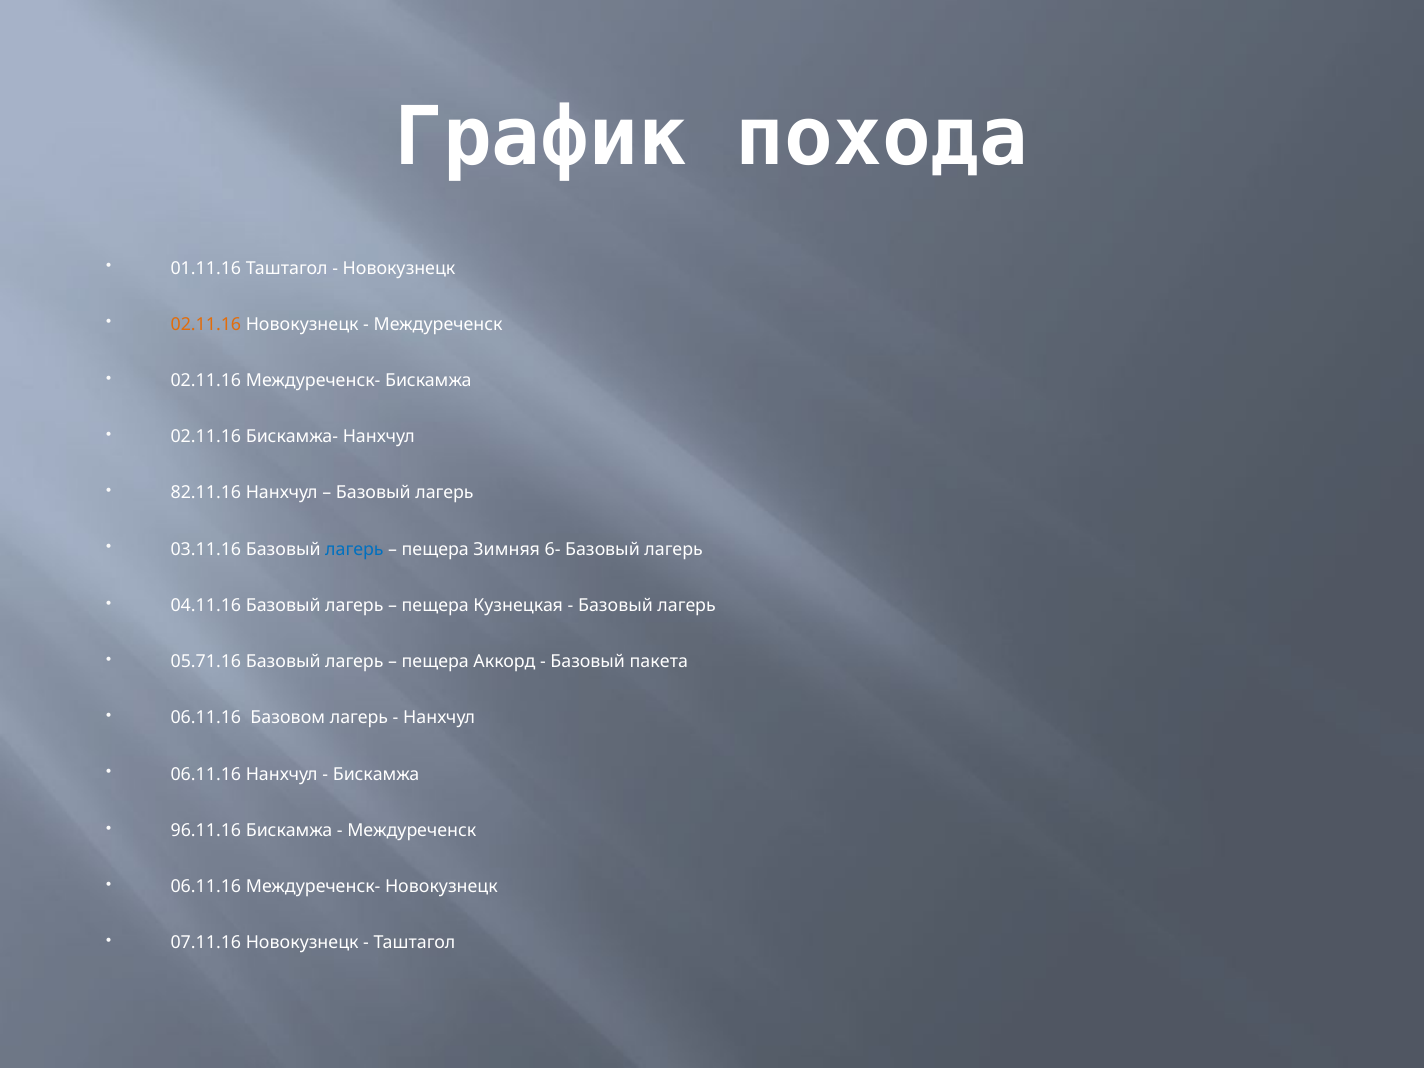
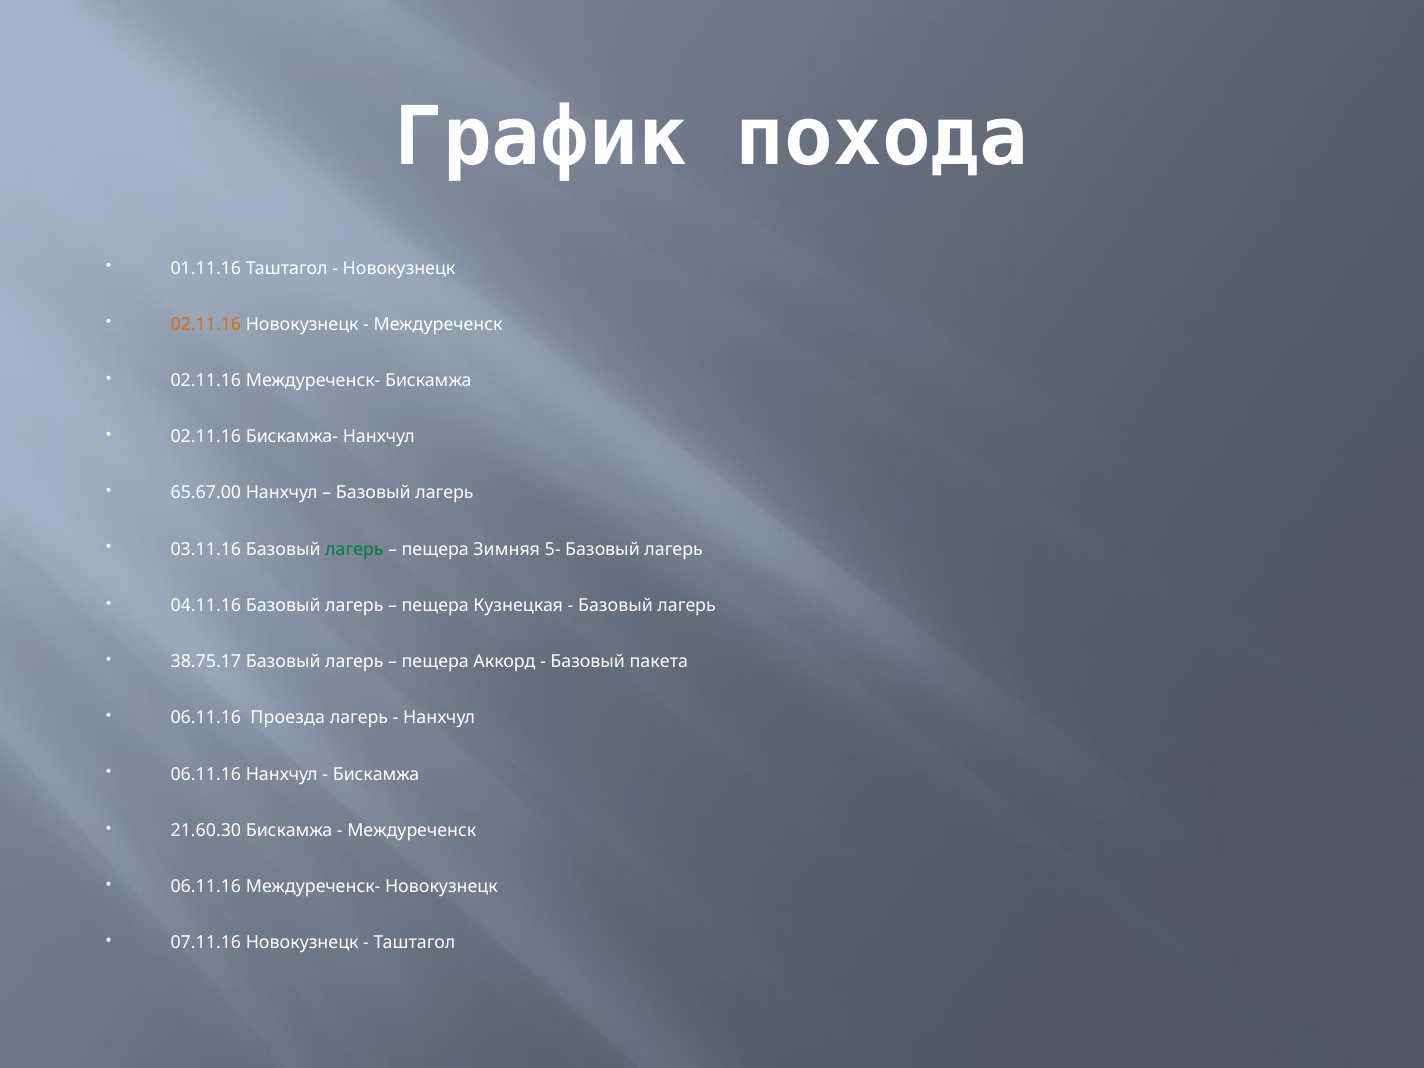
82.11.16: 82.11.16 -> 65.67.00
лагерь at (354, 549) colour: blue -> green
6-: 6- -> 5-
05.71.16: 05.71.16 -> 38.75.17
Базовом: Базовом -> Проезда
96.11.16: 96.11.16 -> 21.60.30
